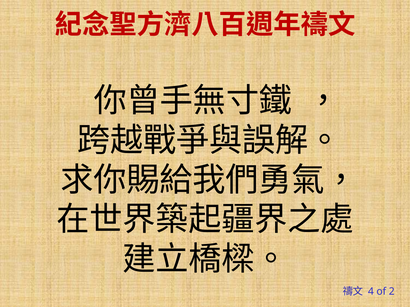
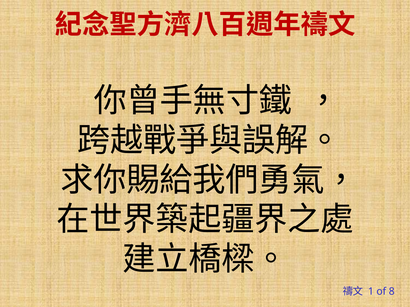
4: 4 -> 1
2: 2 -> 8
